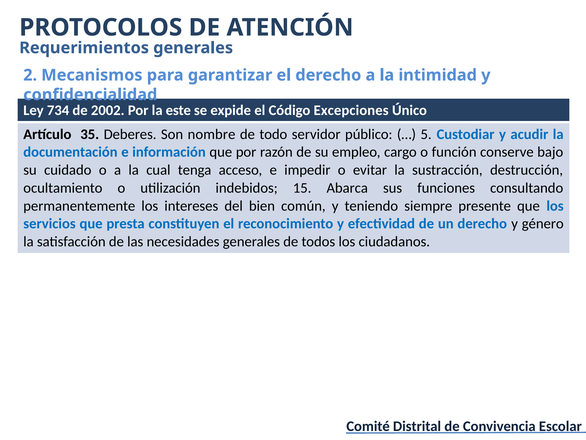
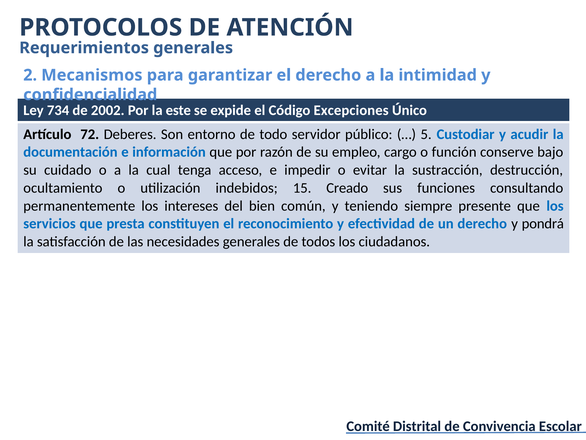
35: 35 -> 72
nombre: nombre -> entorno
Abarca: Abarca -> Creado
género: género -> pondrá
